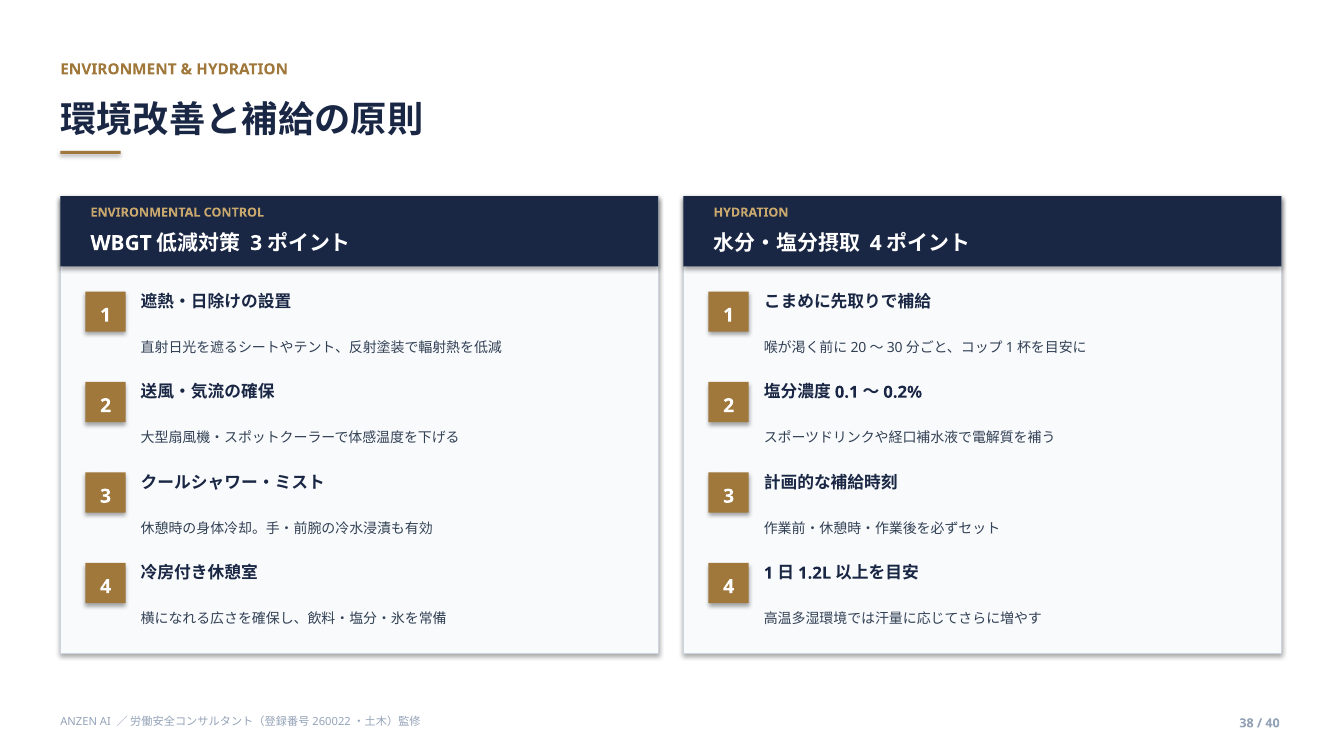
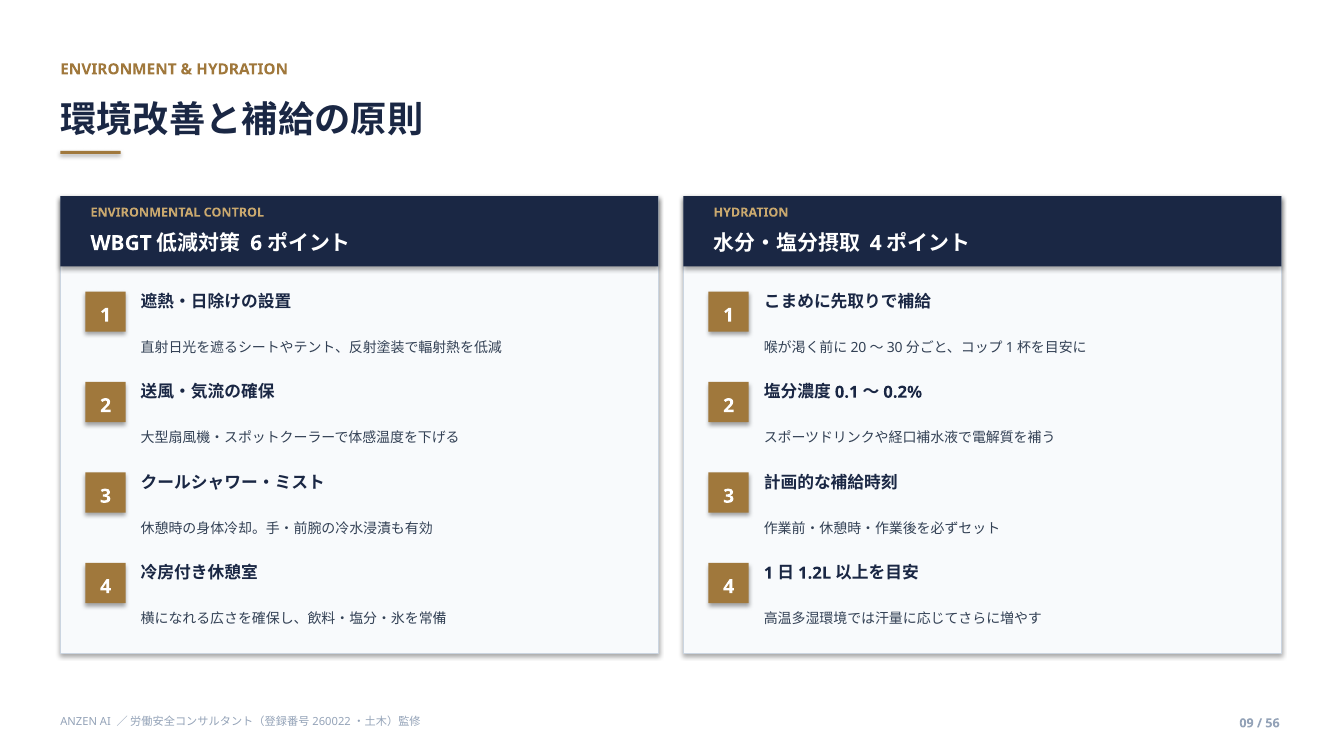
3 at (256, 243): 3 -> 6
38: 38 -> 09
40: 40 -> 56
